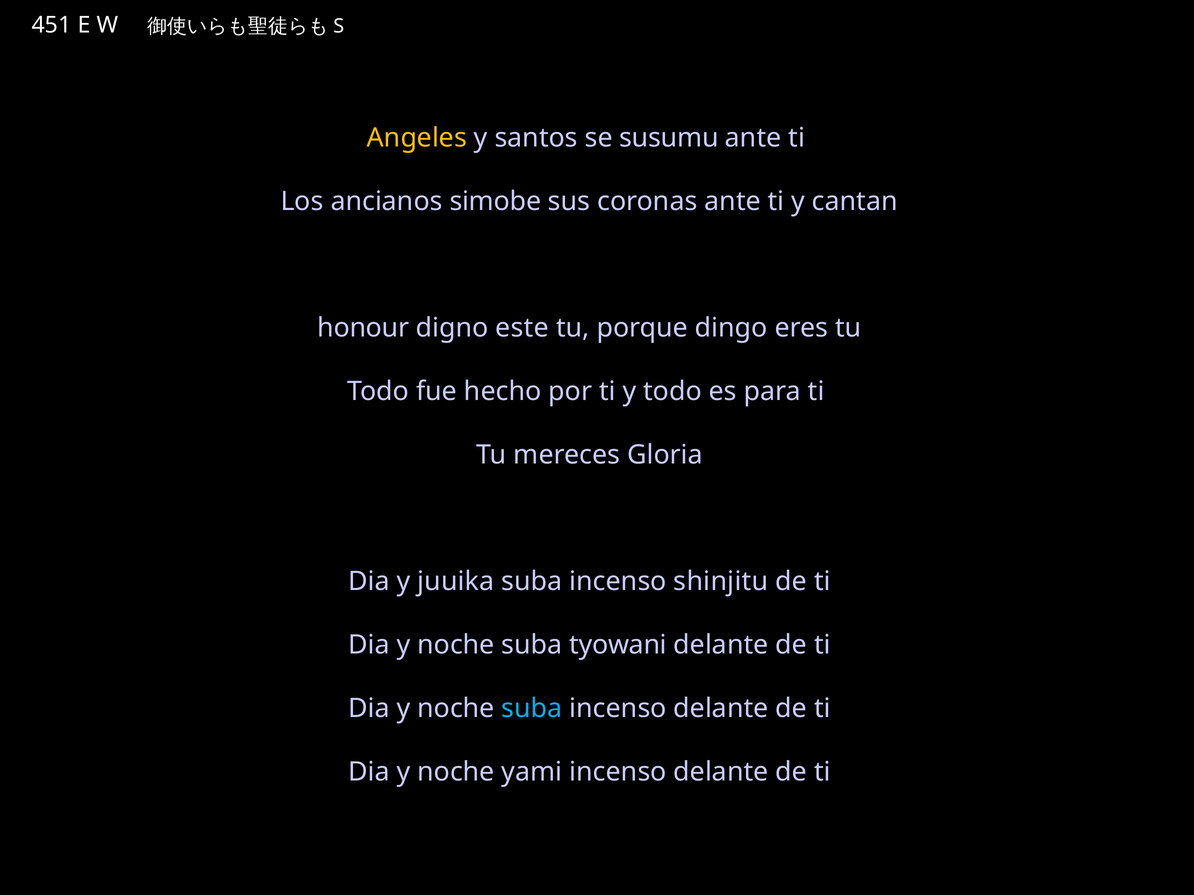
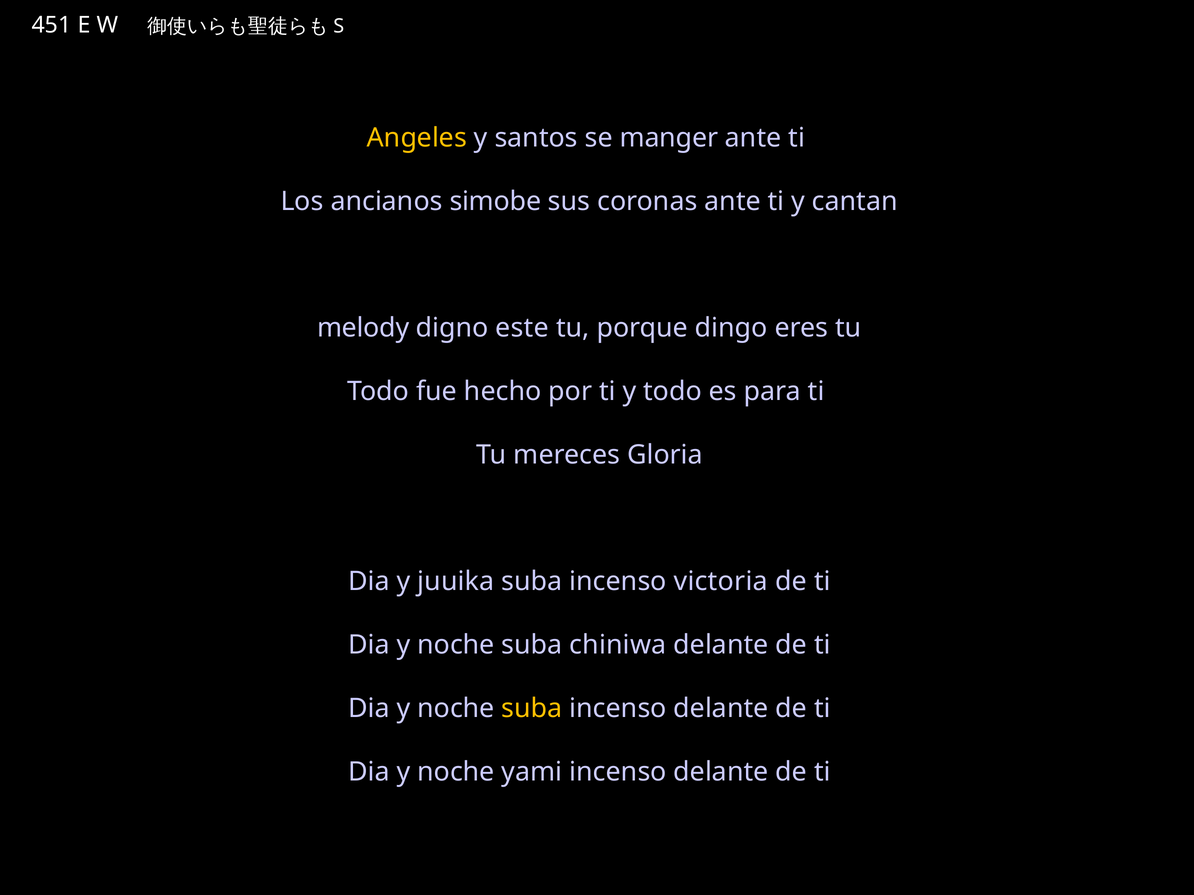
susumu: susumu -> manger
honour: honour -> melody
shinjitu: shinjitu -> victoria
tyowani: tyowani -> chiniwa
suba at (532, 709) colour: light blue -> yellow
